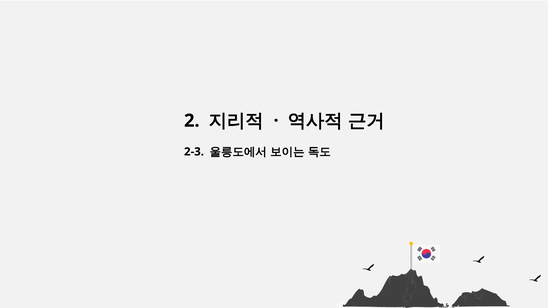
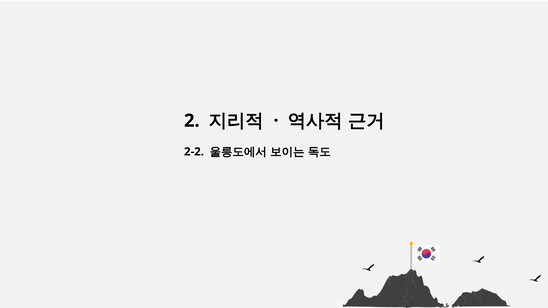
2-3: 2-3 -> 2-2
